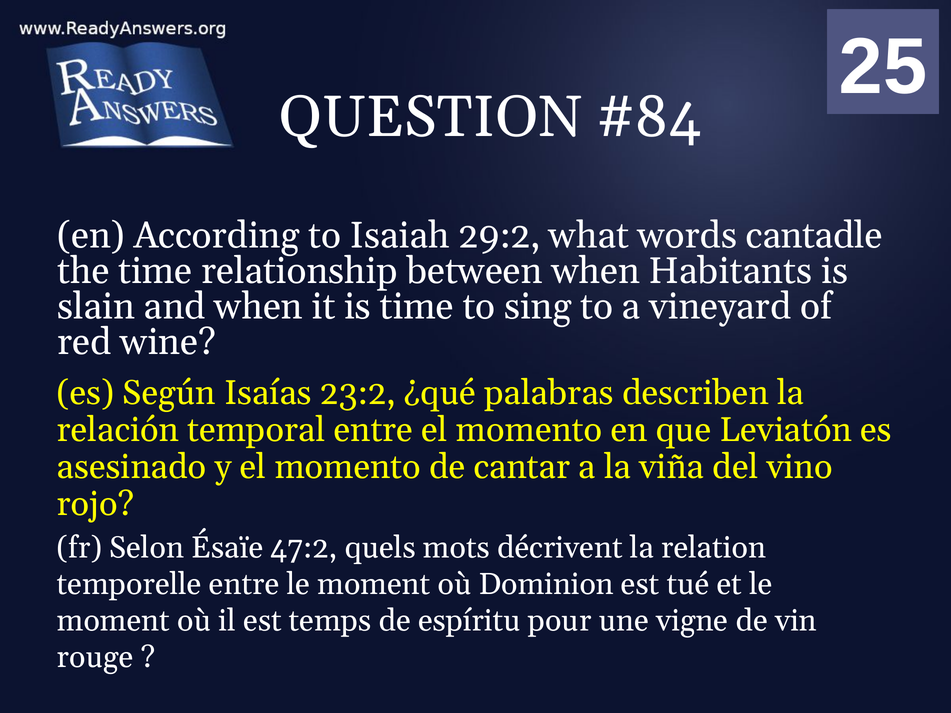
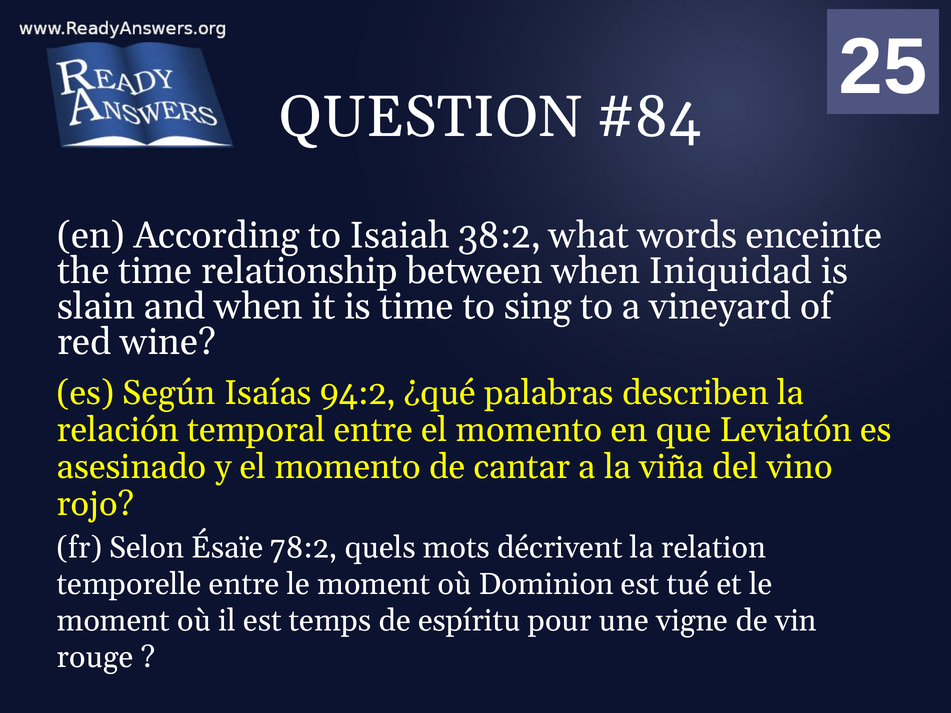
29:2: 29:2 -> 38:2
cantadle: cantadle -> enceinte
Habitants: Habitants -> Iniquidad
23:2: 23:2 -> 94:2
47:2: 47:2 -> 78:2
